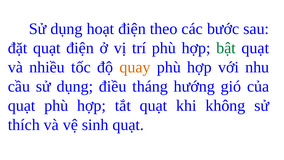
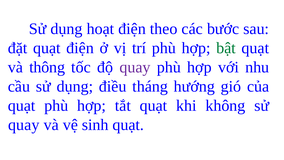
nhiều: nhiều -> thông
quay at (135, 67) colour: orange -> purple
thích at (24, 125): thích -> quay
